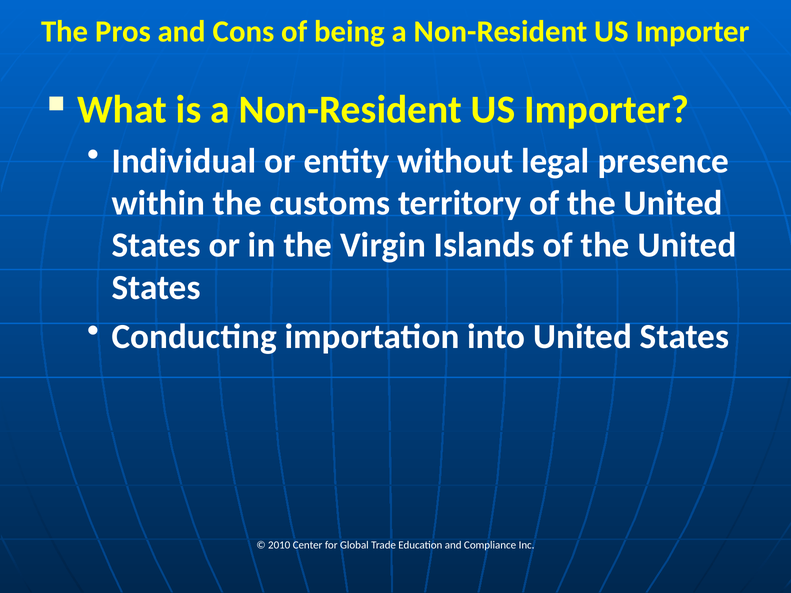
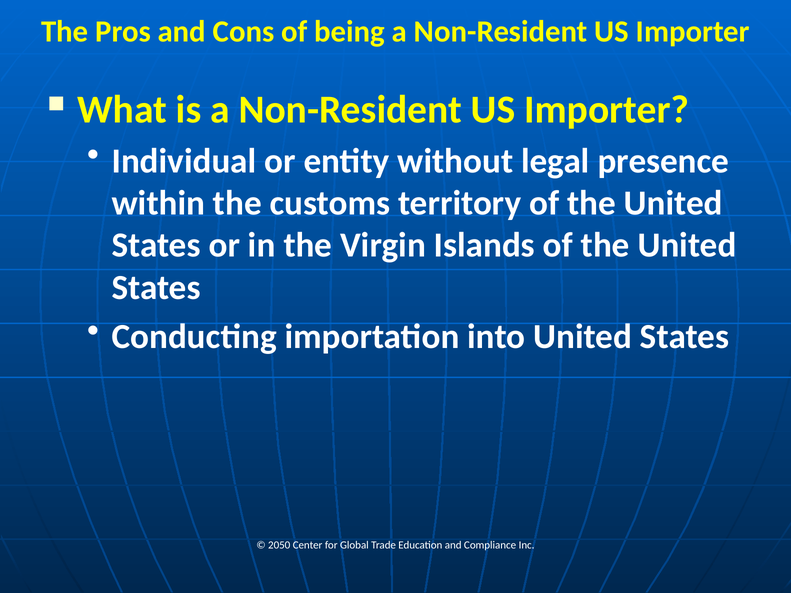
2010: 2010 -> 2050
